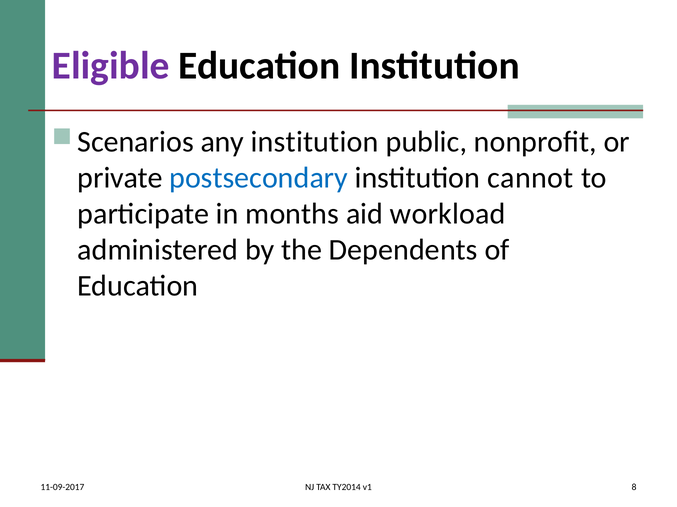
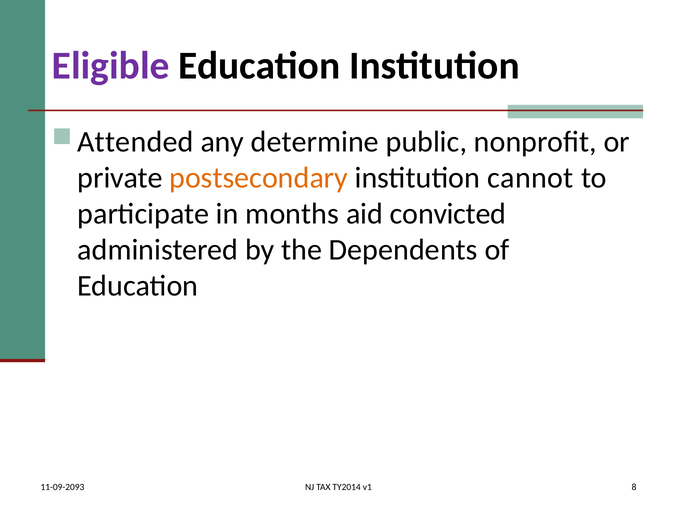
Scenarios: Scenarios -> Attended
any institution: institution -> determine
postsecondary colour: blue -> orange
workload: workload -> convicted
11-09-2017: 11-09-2017 -> 11-09-2093
